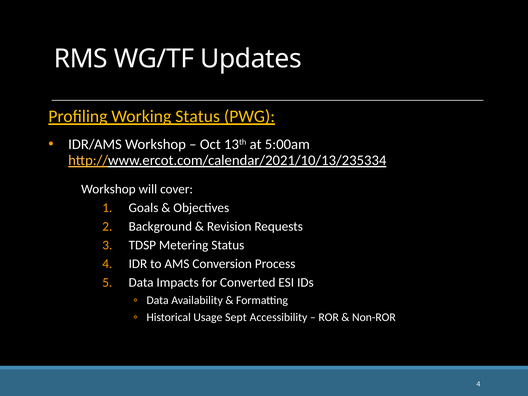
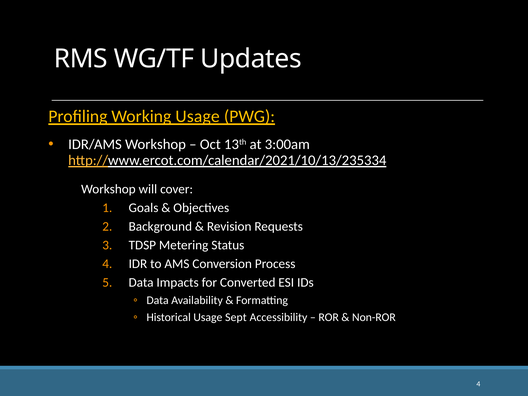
Working Status: Status -> Usage
5:00am: 5:00am -> 3:00am
